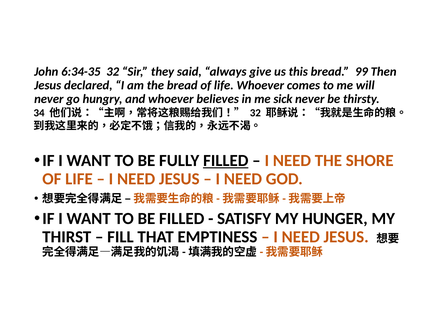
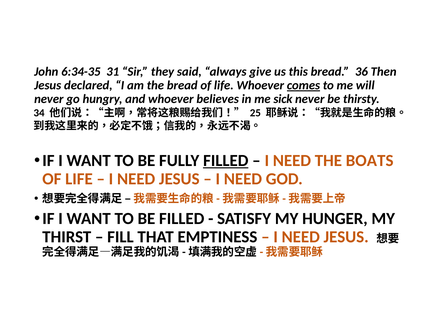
6:34-35 32: 32 -> 31
99: 99 -> 36
comes underline: none -> present
32 at (255, 113): 32 -> 25
SHORE: SHORE -> BOATS
